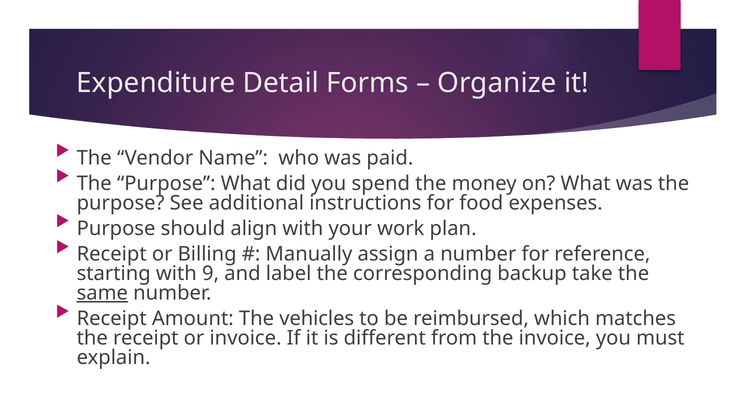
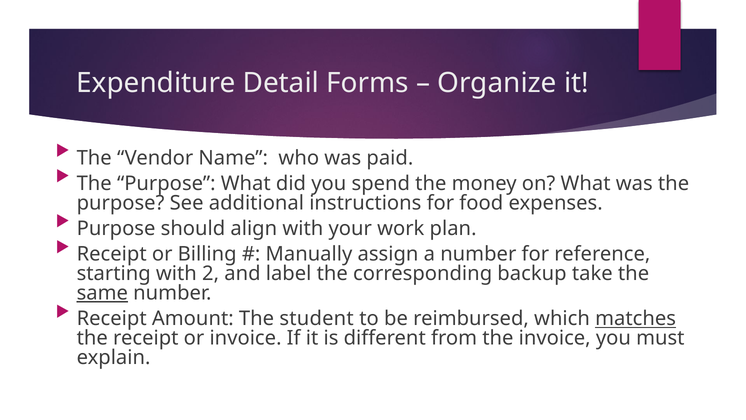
9: 9 -> 2
vehicles: vehicles -> student
matches underline: none -> present
